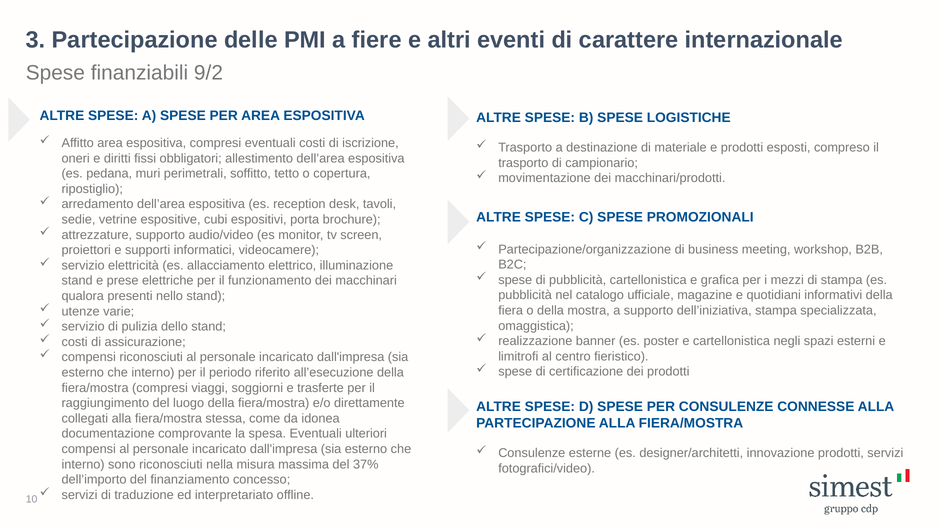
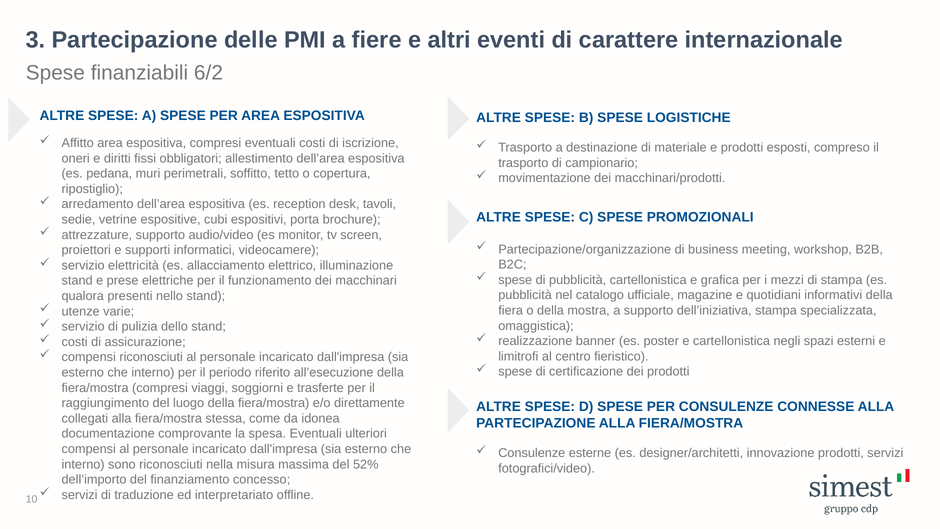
9/2: 9/2 -> 6/2
37%: 37% -> 52%
